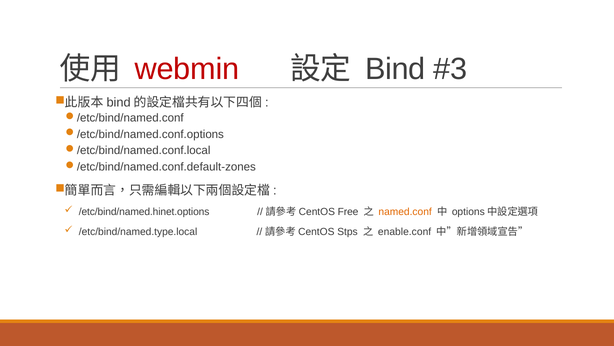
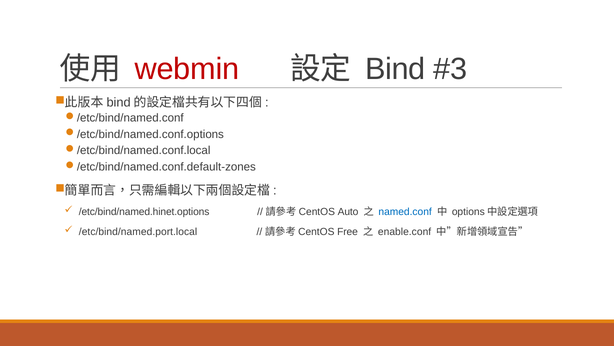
Free: Free -> Auto
named.conf colour: orange -> blue
/etc/bind/named.type.local: /etc/bind/named.type.local -> /etc/bind/named.port.local
Stps: Stps -> Free
